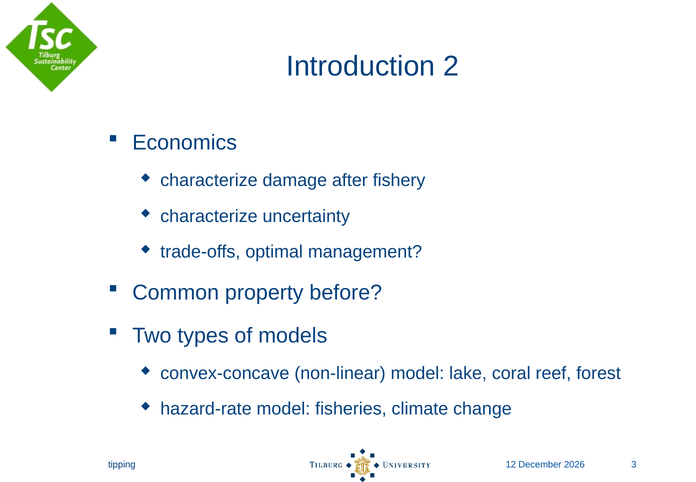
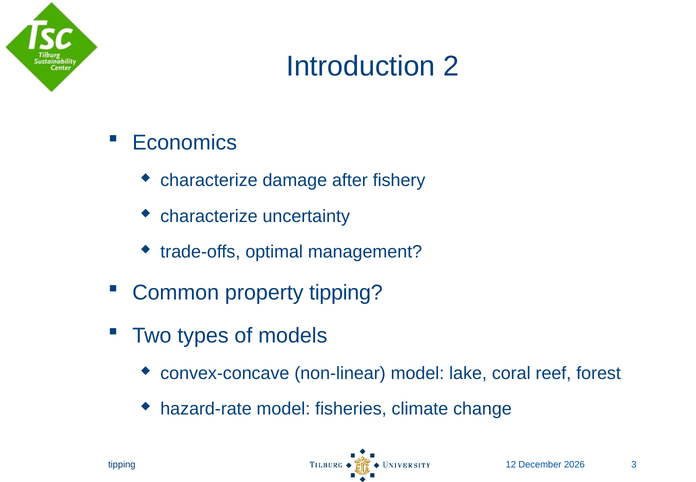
property before: before -> tipping
